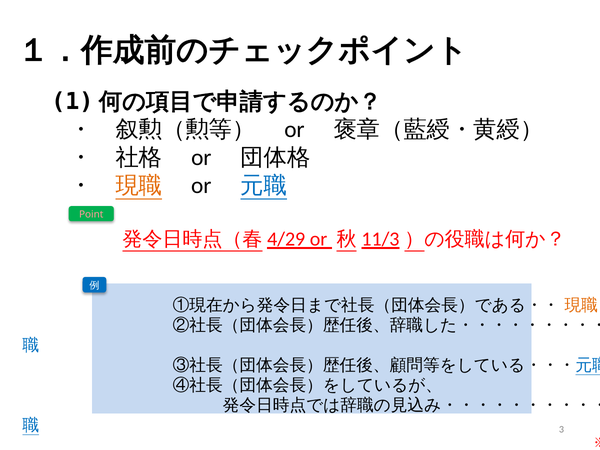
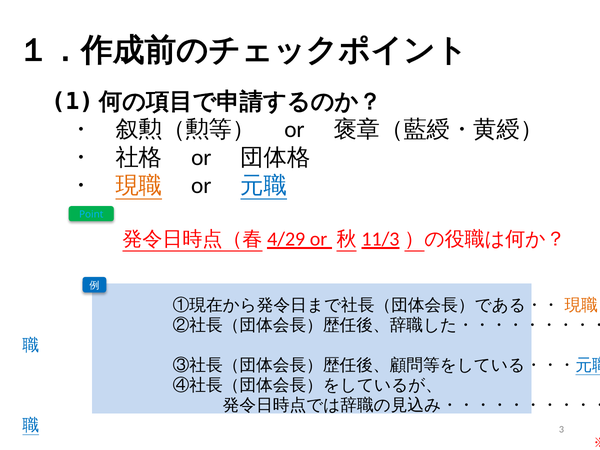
Point colour: pink -> light blue
